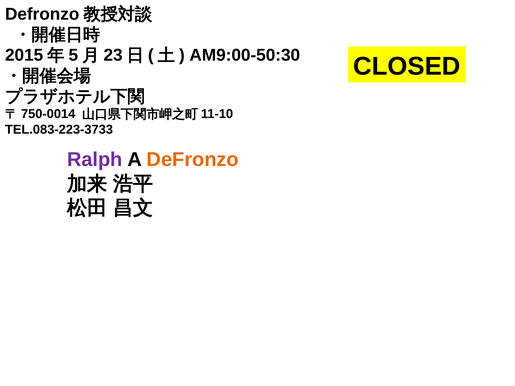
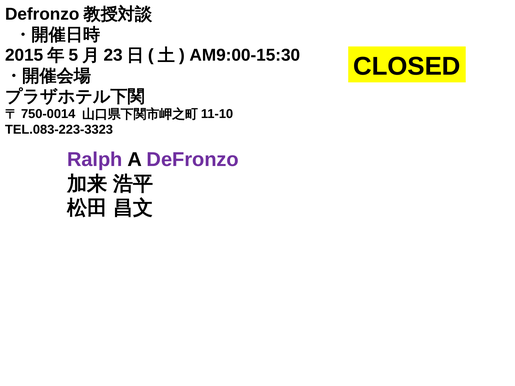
AM9:00-50:30: AM9:00-50:30 -> AM9:00-15:30
TEL.083-223-3733: TEL.083-223-3733 -> TEL.083-223-3323
DeFronzo at (193, 160) colour: orange -> purple
